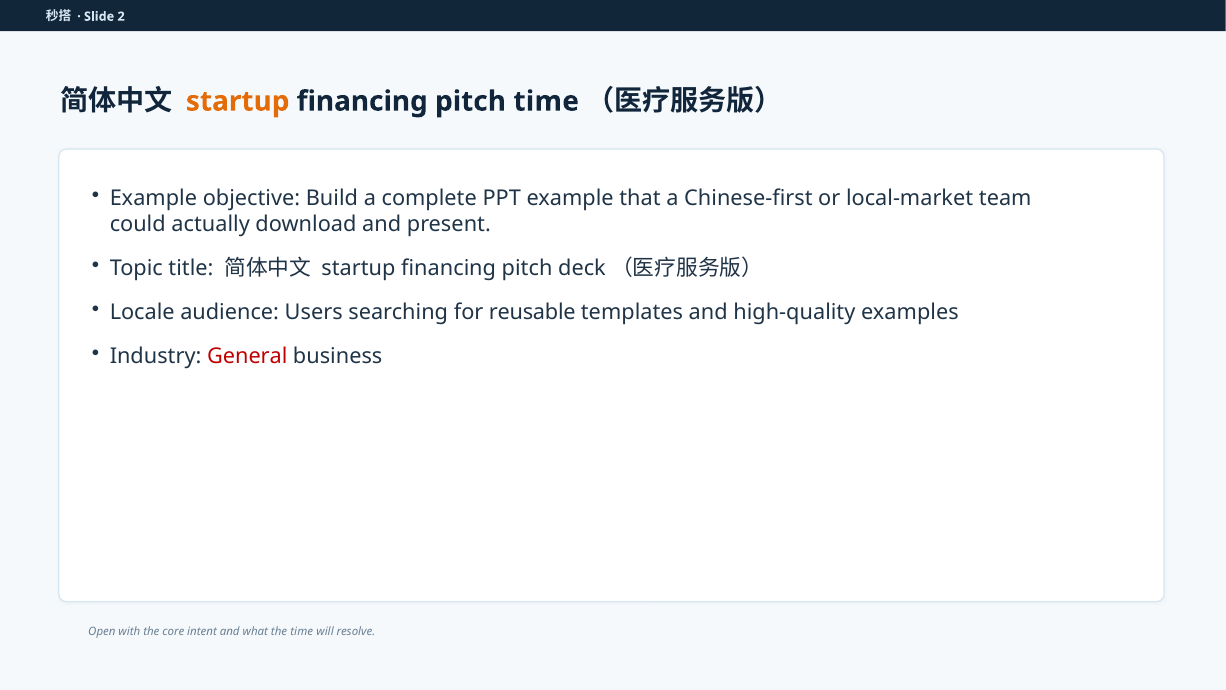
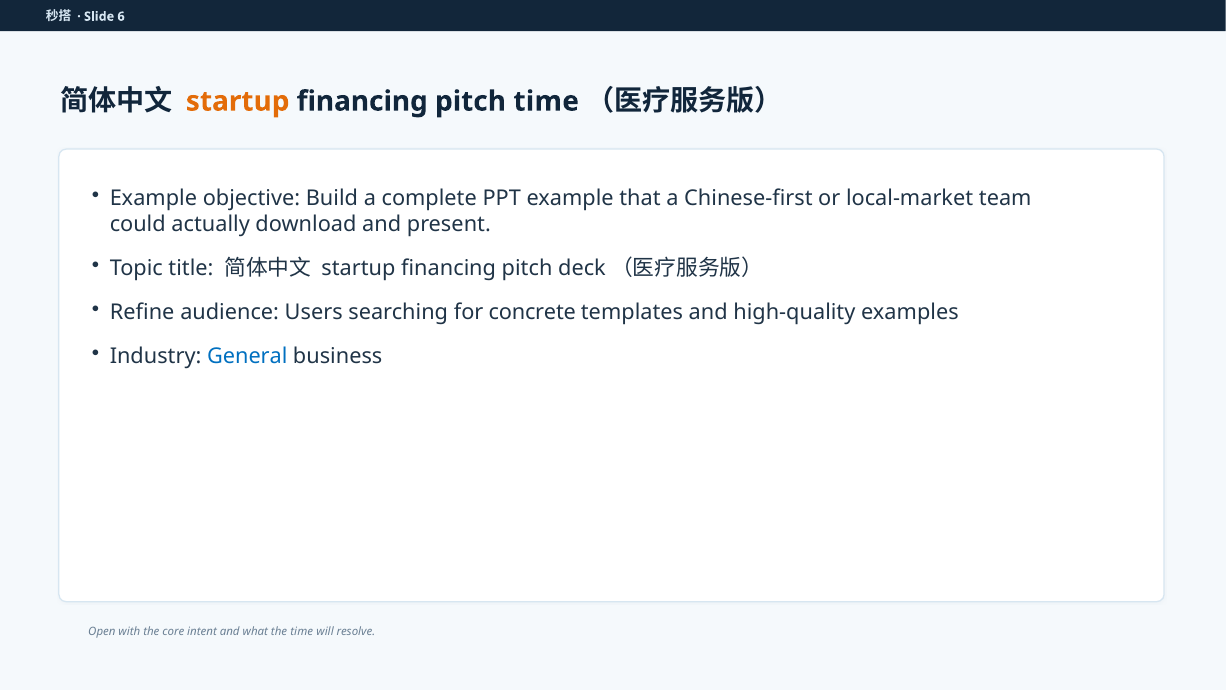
2: 2 -> 6
Locale: Locale -> Refine
reusable: reusable -> concrete
General colour: red -> blue
